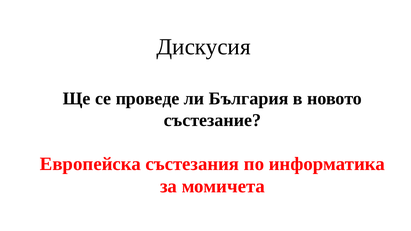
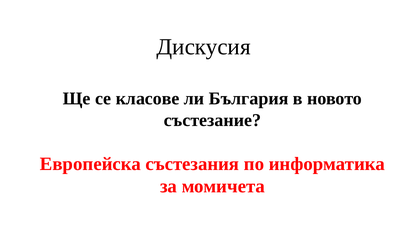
проведе: проведе -> класове
